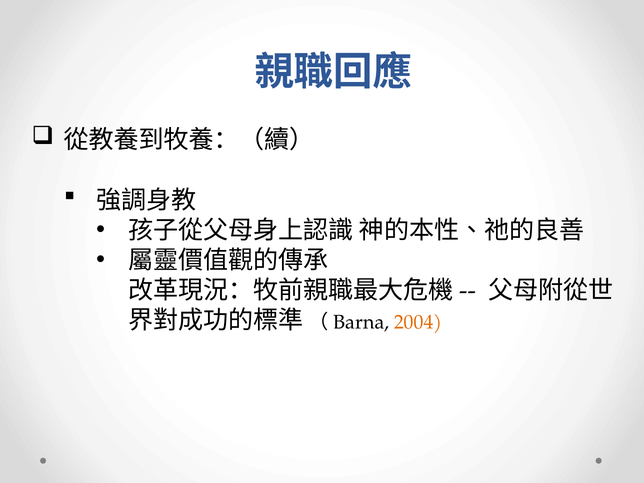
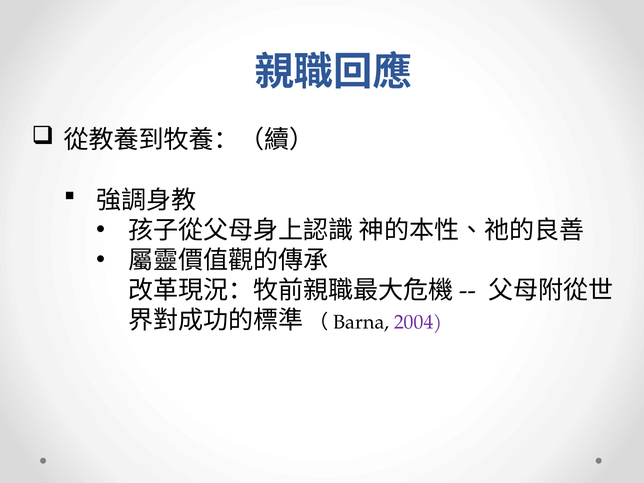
2004 colour: orange -> purple
